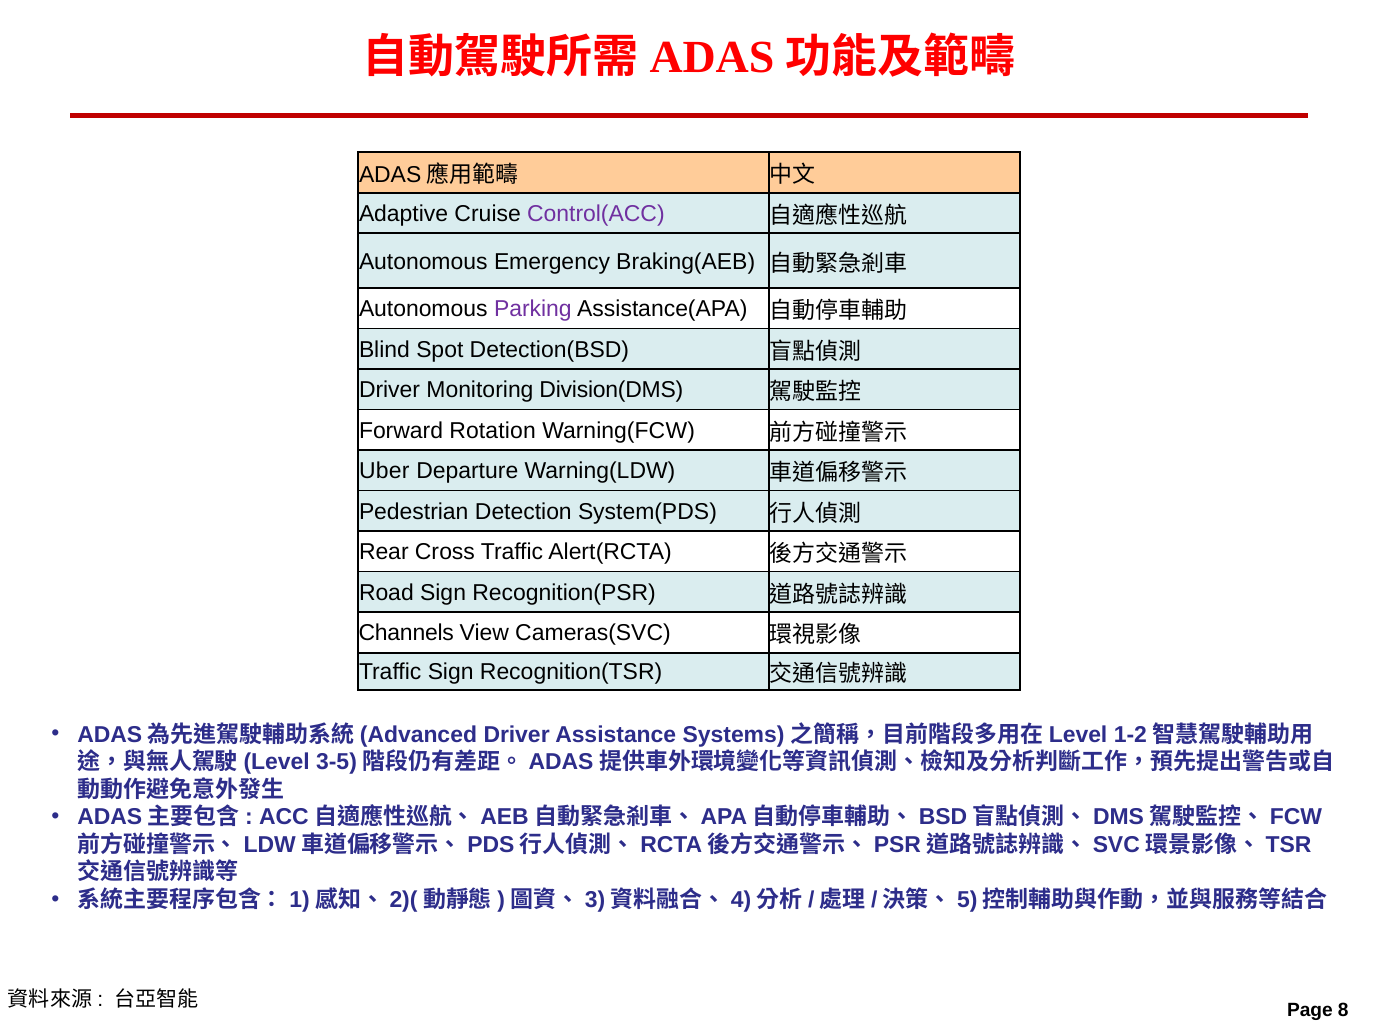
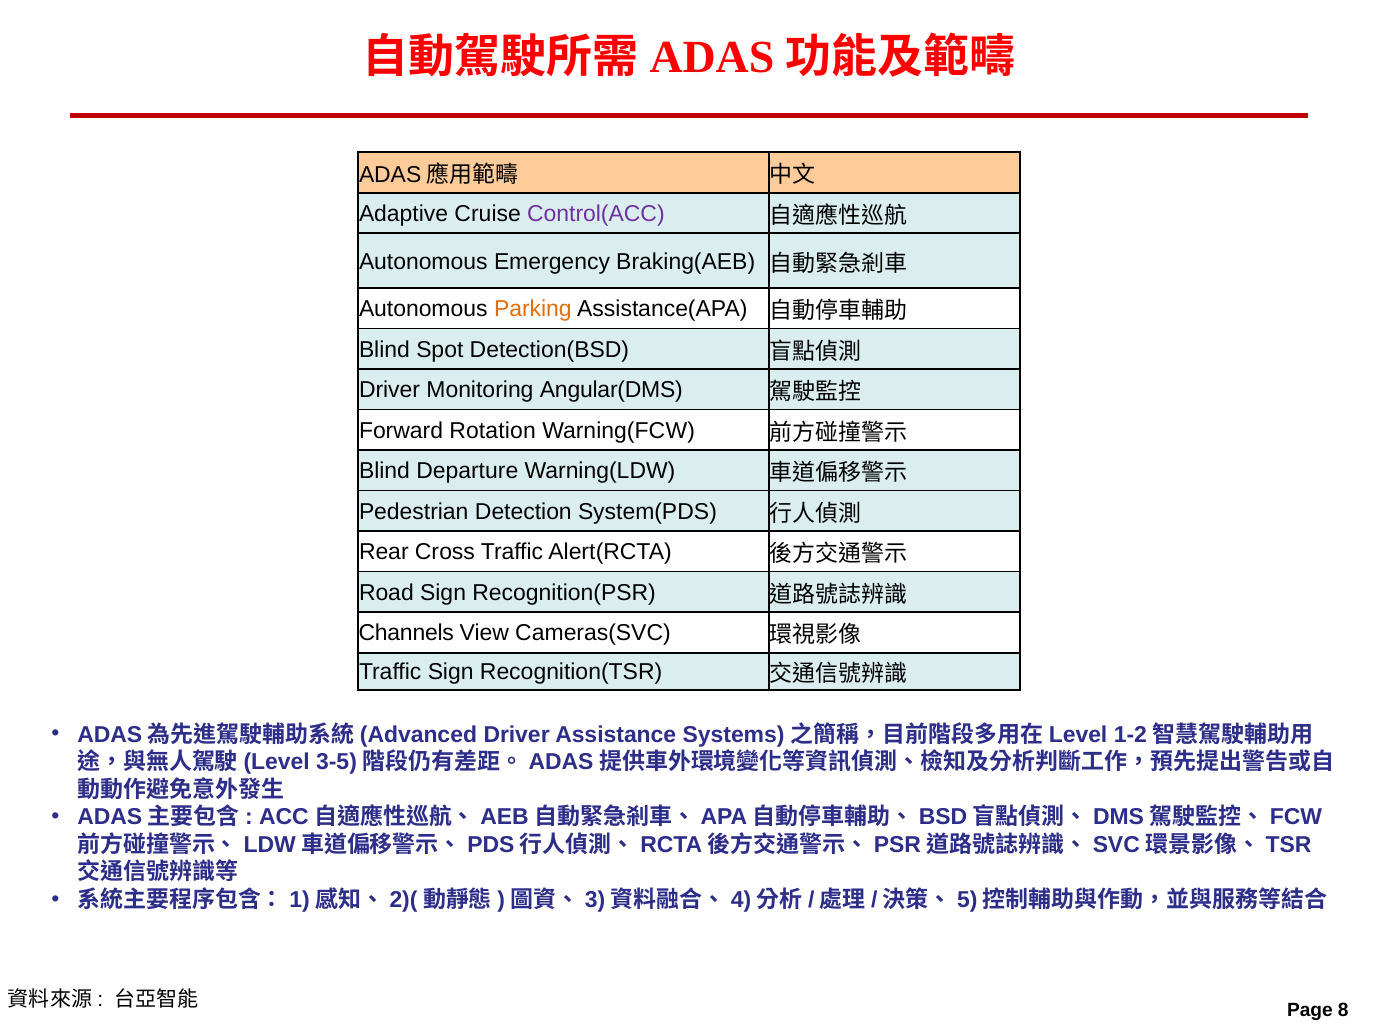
Parking colour: purple -> orange
Division(DMS: Division(DMS -> Angular(DMS
Uber at (384, 471): Uber -> Blind
